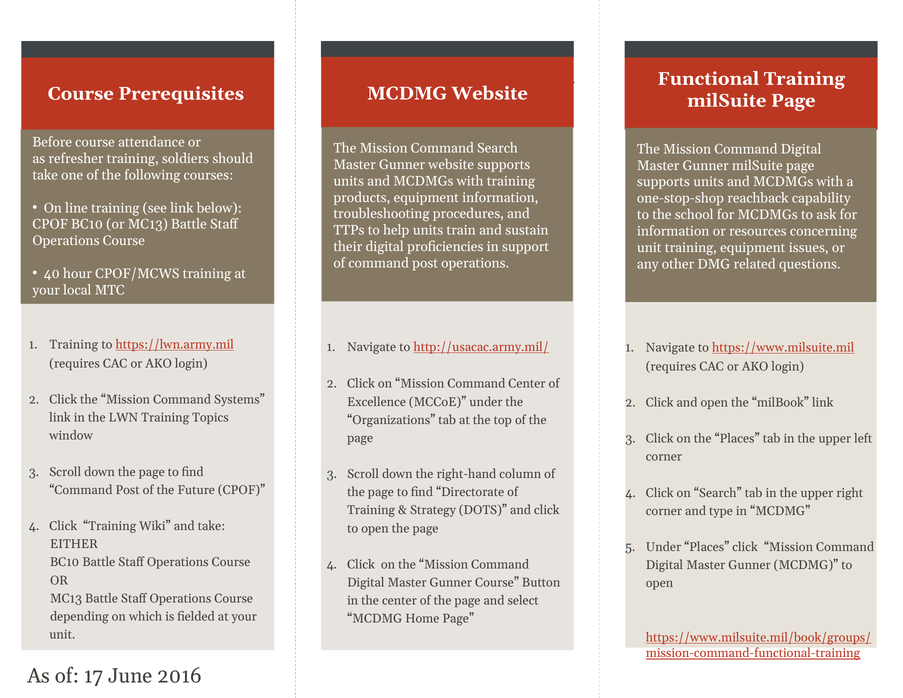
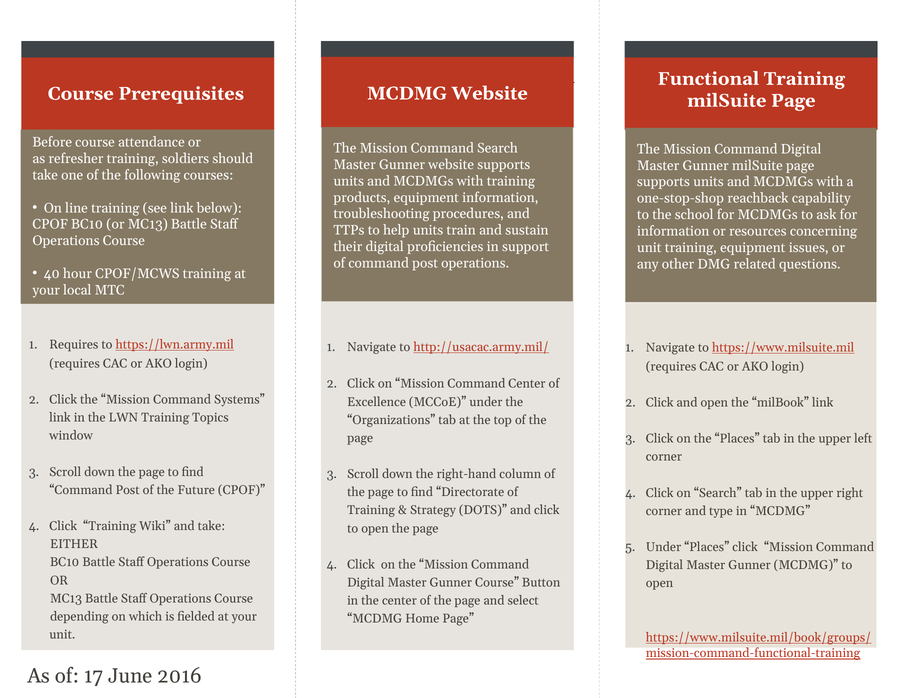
Training at (74, 345): Training -> Requires
